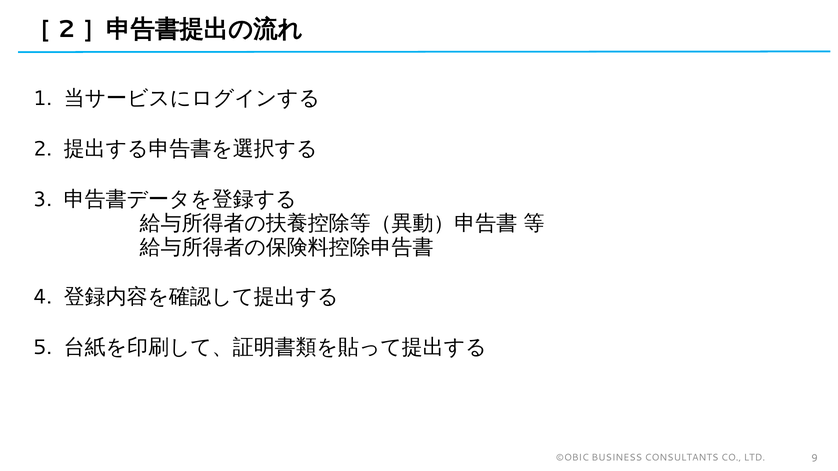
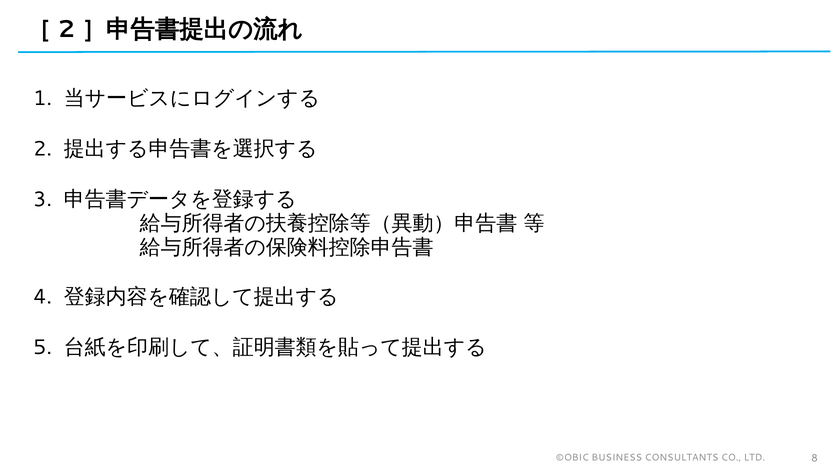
9: 9 -> 8
